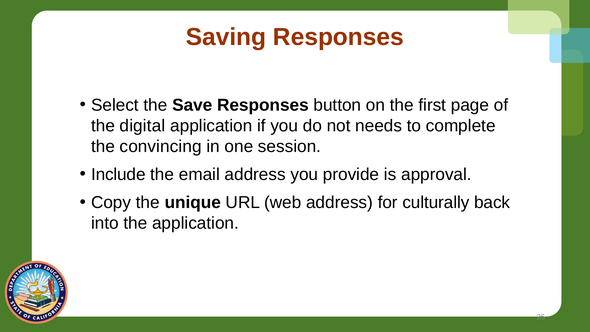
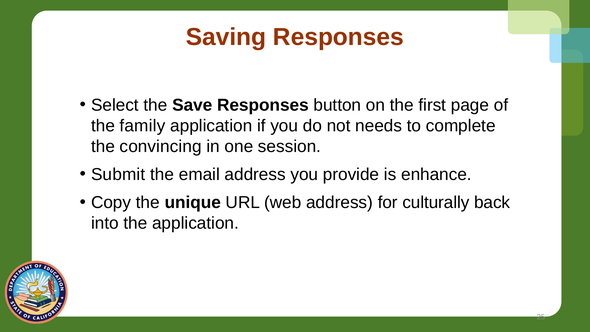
digital: digital -> family
Include: Include -> Submit
approval: approval -> enhance
